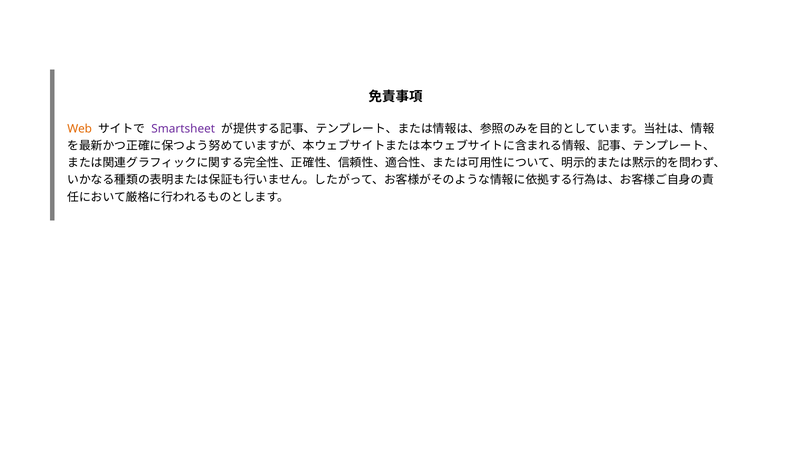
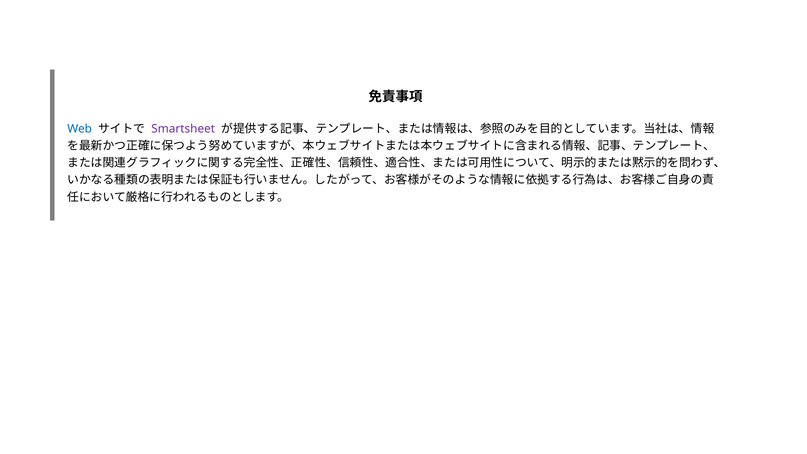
Web colour: orange -> blue
